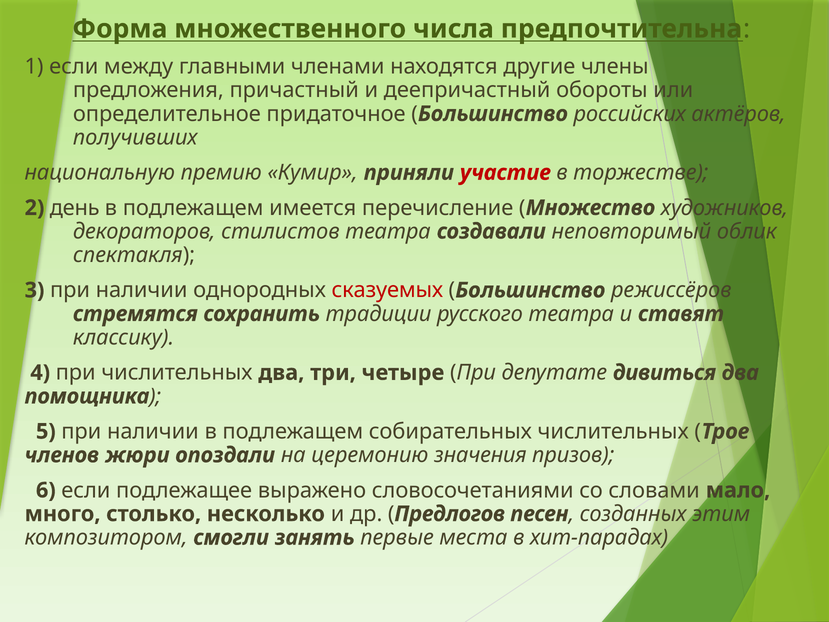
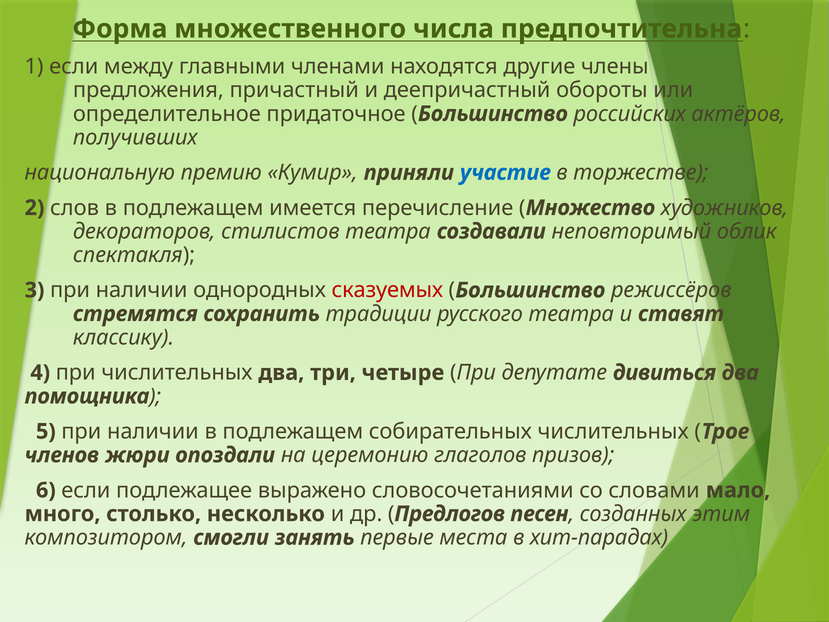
участие colour: red -> blue
день: день -> слов
значения: значения -> глаголов
